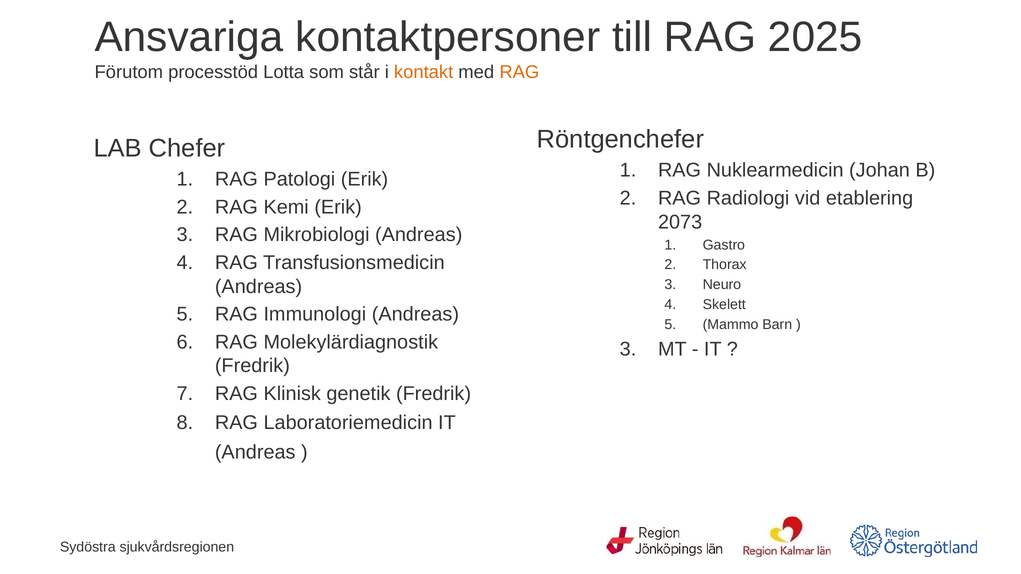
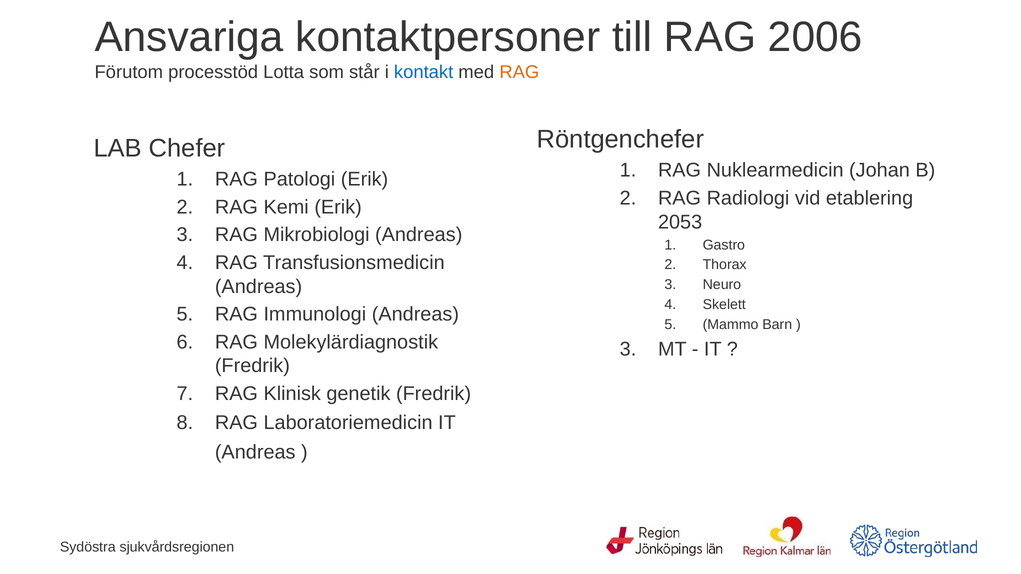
2025: 2025 -> 2006
kontakt colour: orange -> blue
2073: 2073 -> 2053
